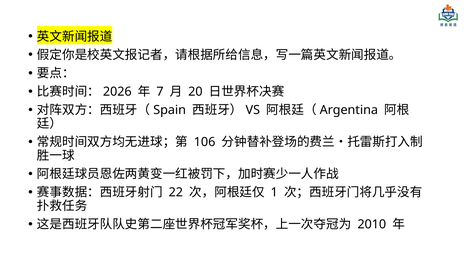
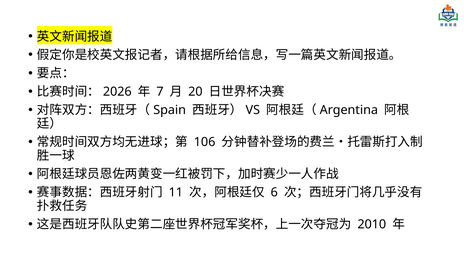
22: 22 -> 11
1: 1 -> 6
